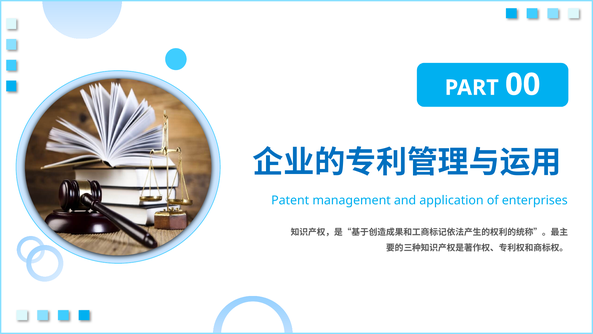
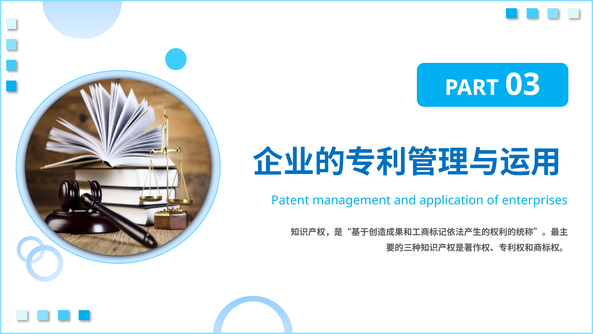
00: 00 -> 03
